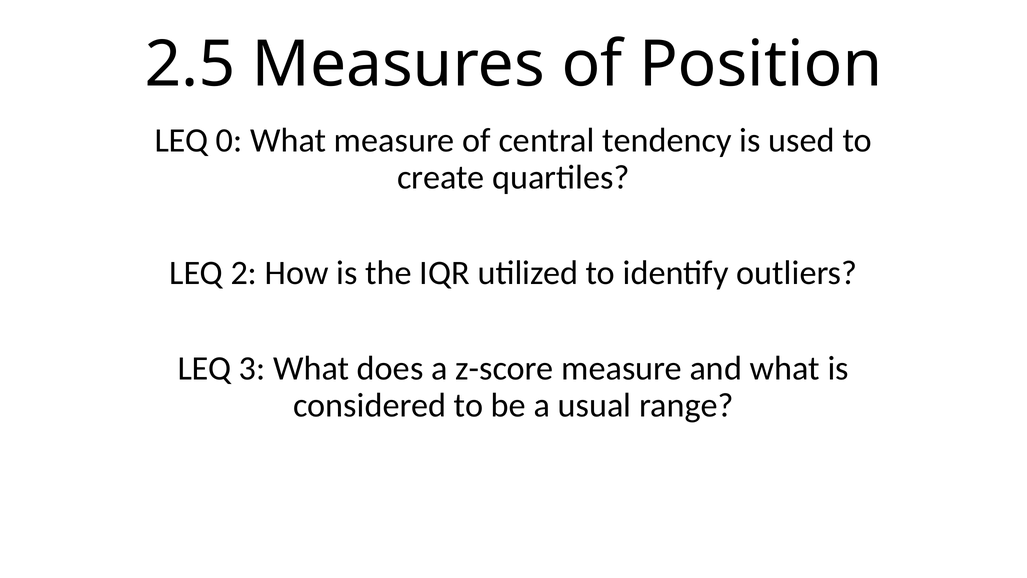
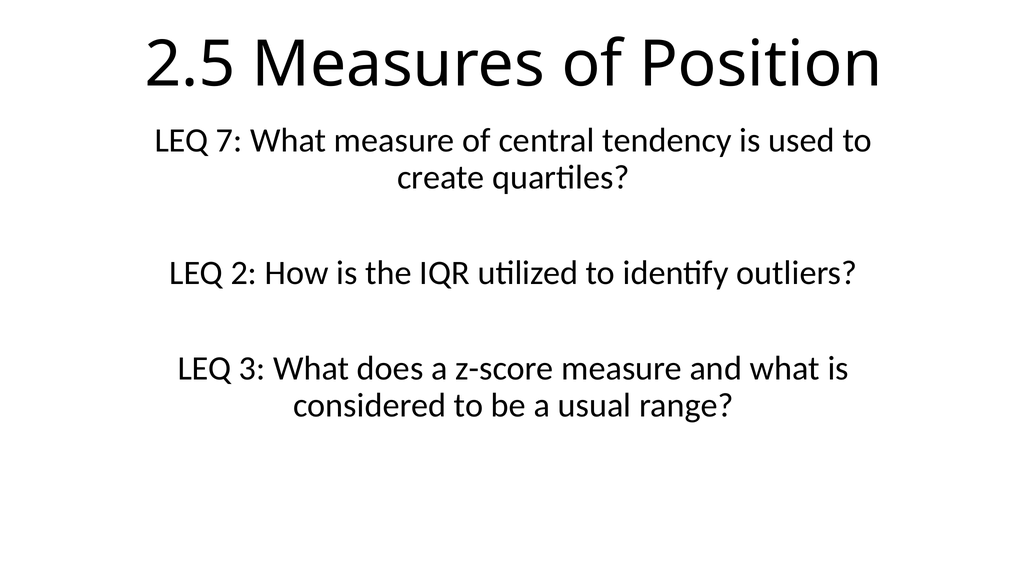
0: 0 -> 7
